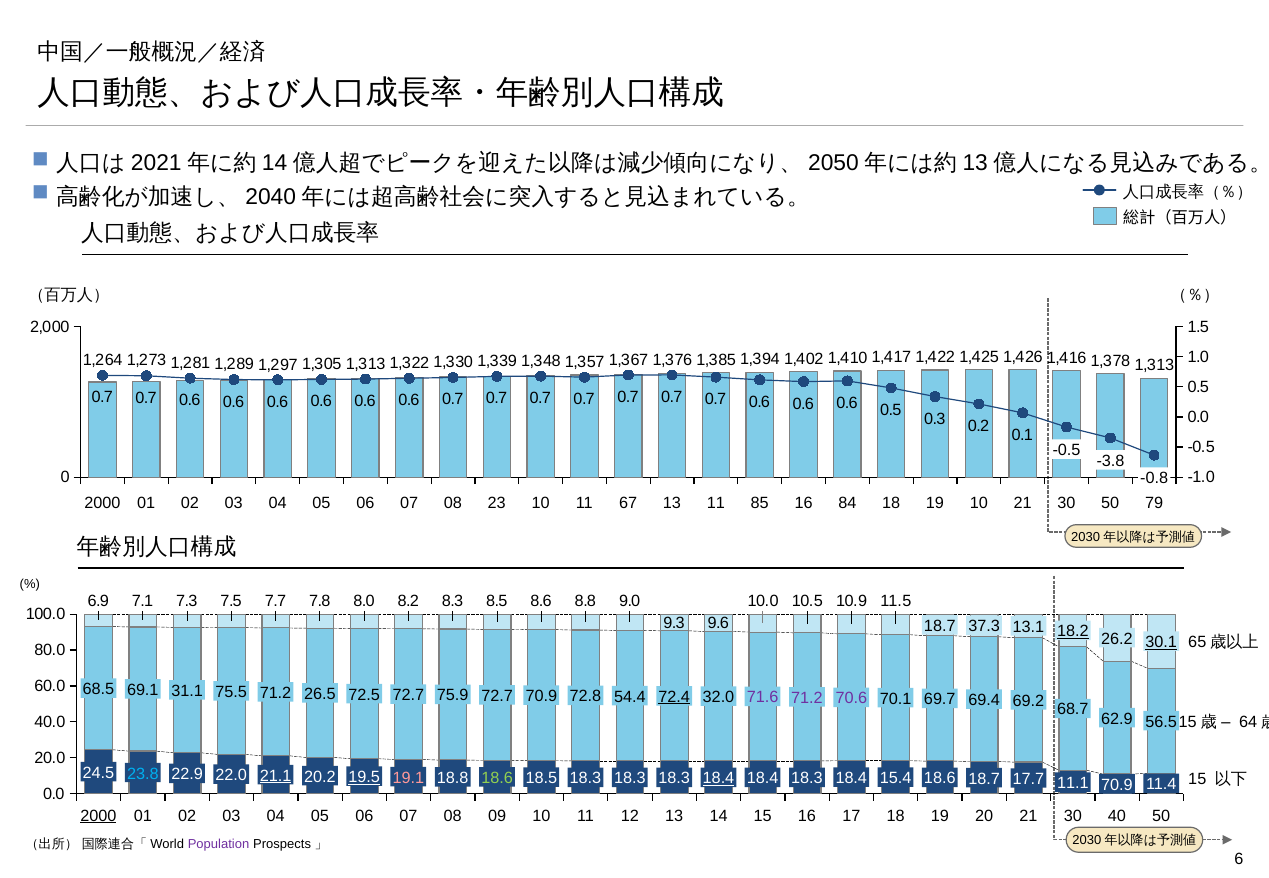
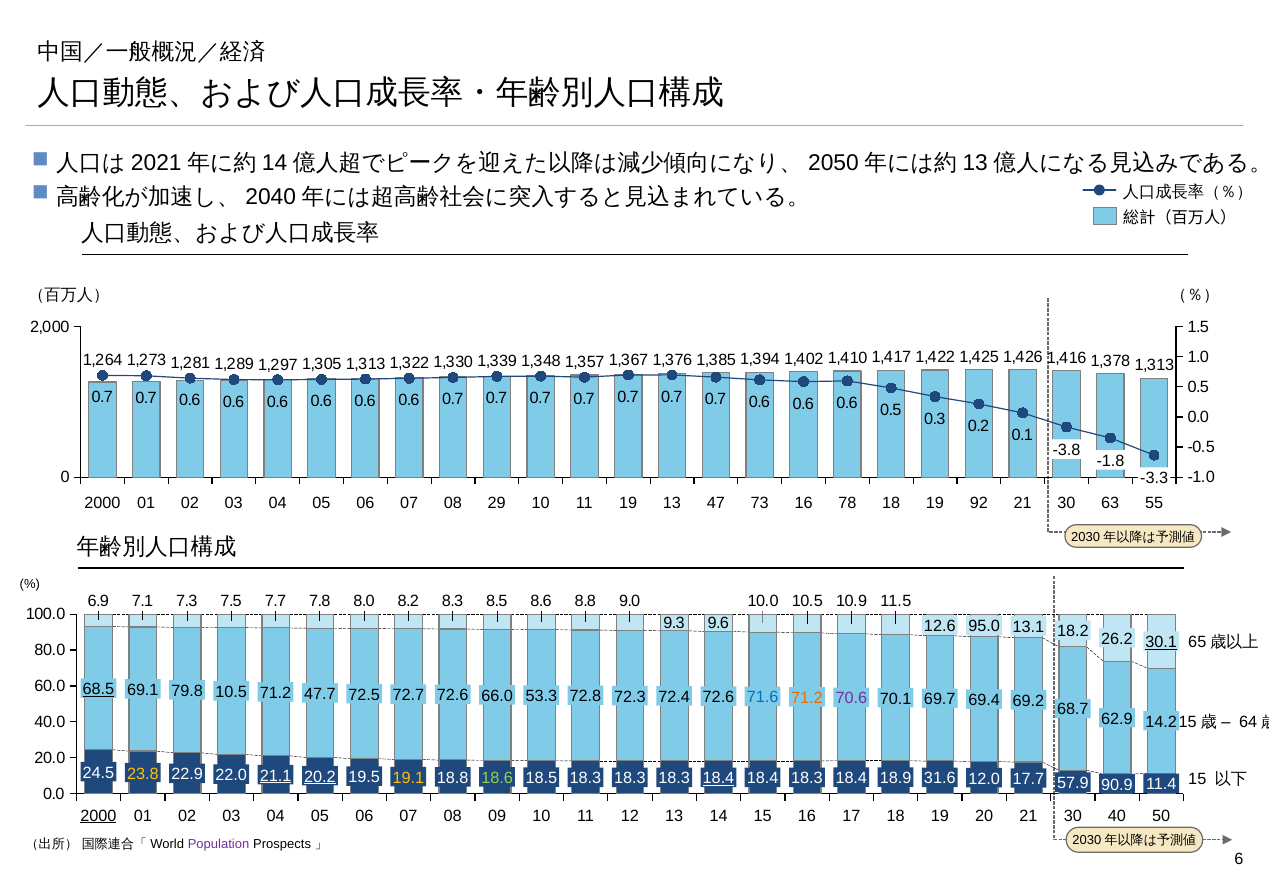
-0.5 at (1067, 451): -0.5 -> -3.8
-3.8: -3.8 -> -1.8
-0.8: -0.8 -> -3.3
23: 23 -> 29
10 67: 67 -> 19
01 11: 11 -> 47
85: 85 -> 73
84: 84 -> 78
2000 10: 10 -> 92
18 50: 50 -> 63
79: 79 -> 55
18.7 at (940, 626): 18.7 -> 12.6
37.3: 37.3 -> 95.0
18.2 underline: present -> none
68.5 underline: none -> present
31.1: 31.1 -> 79.8
75.5 at (231, 693): 75.5 -> 10.5
26.5: 26.5 -> 47.7
71.6 colour: purple -> blue
54.4: 54.4 -> 72.3
75.9 at (453, 696): 75.9 -> 72.6
72.7 at (497, 696): 72.7 -> 66.0
70.9 at (541, 697): 70.9 -> 53.3
72.4 underline: present -> none
32.0 at (719, 698): 32.0 -> 72.6
71.2 at (807, 698) colour: purple -> orange
56.5: 56.5 -> 14.2
23.8 colour: light blue -> yellow
20.2 underline: none -> present
19.5 underline: present -> none
19.1 colour: pink -> yellow
15.4: 15.4 -> 18.9
18.6 at (940, 779): 18.6 -> 31.6
18.7 at (984, 779): 18.7 -> 12.0
11.1: 11.1 -> 57.9
70.9 at (1117, 785): 70.9 -> 90.9
